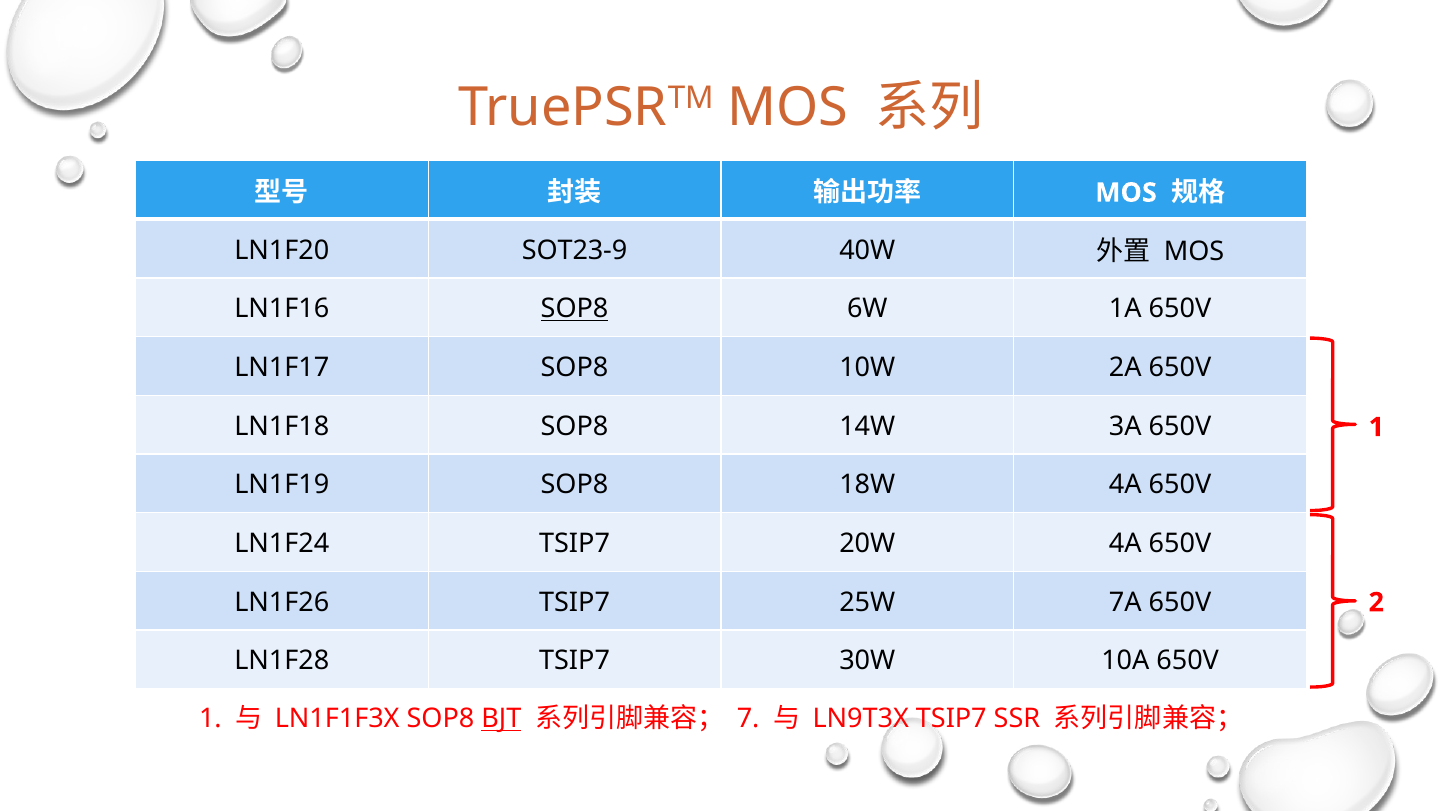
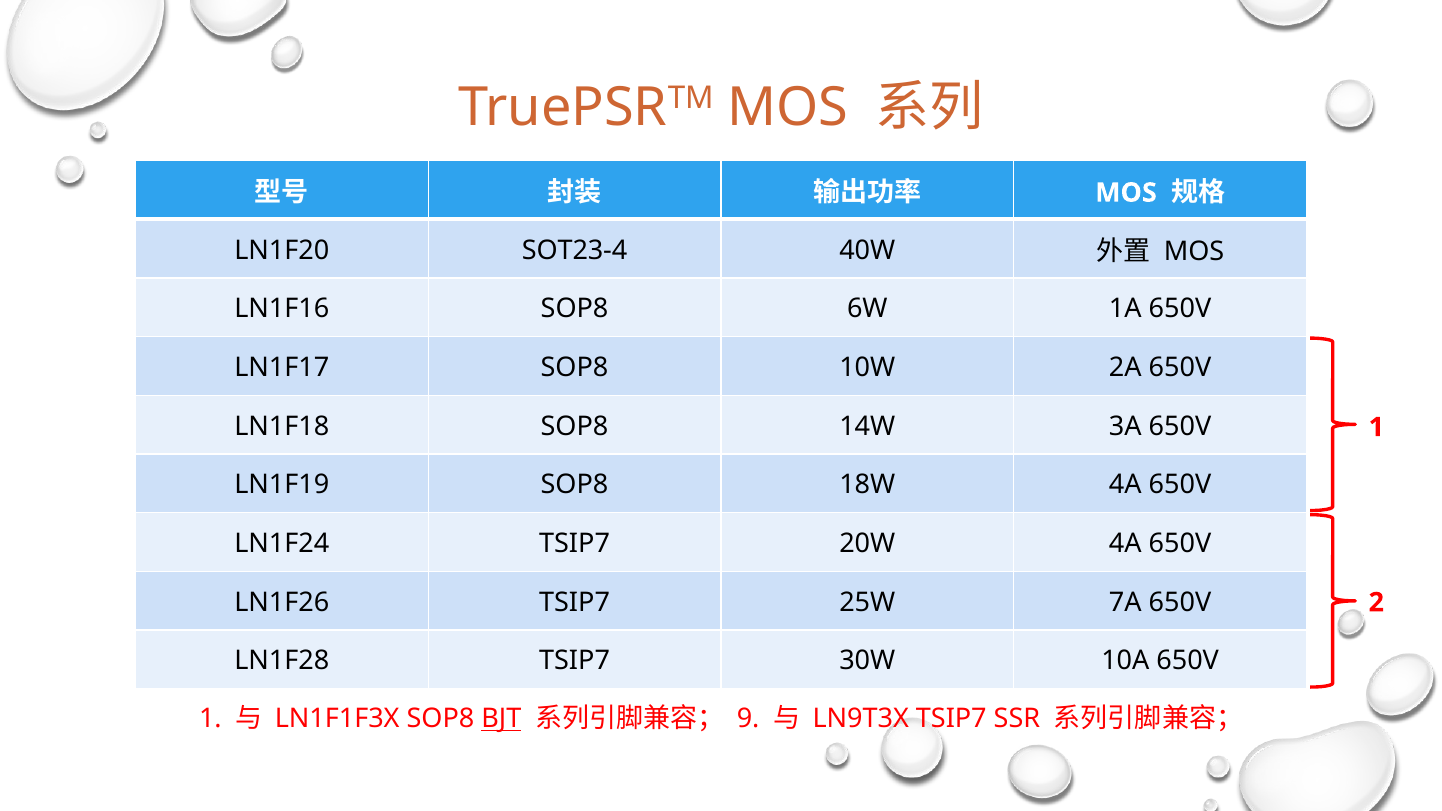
SOT23-9: SOT23-9 -> SOT23-4
SOP8 at (575, 309) underline: present -> none
7: 7 -> 9
